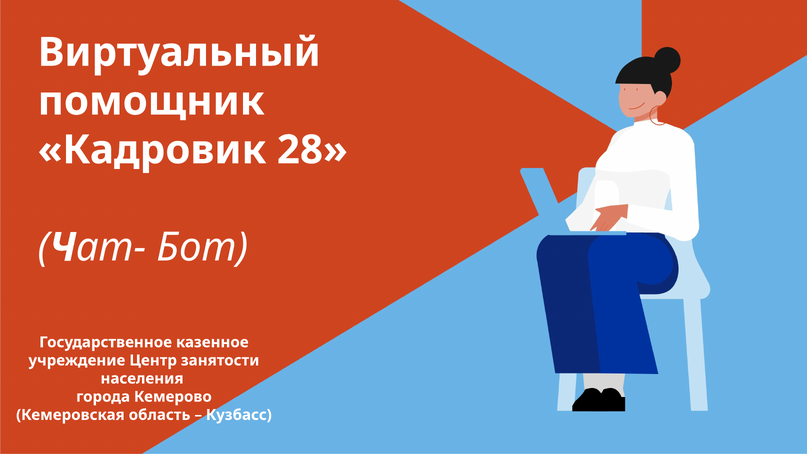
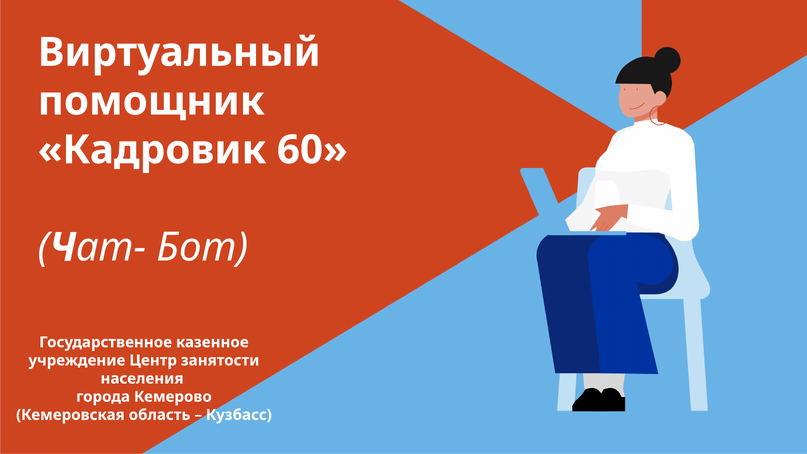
28: 28 -> 60
